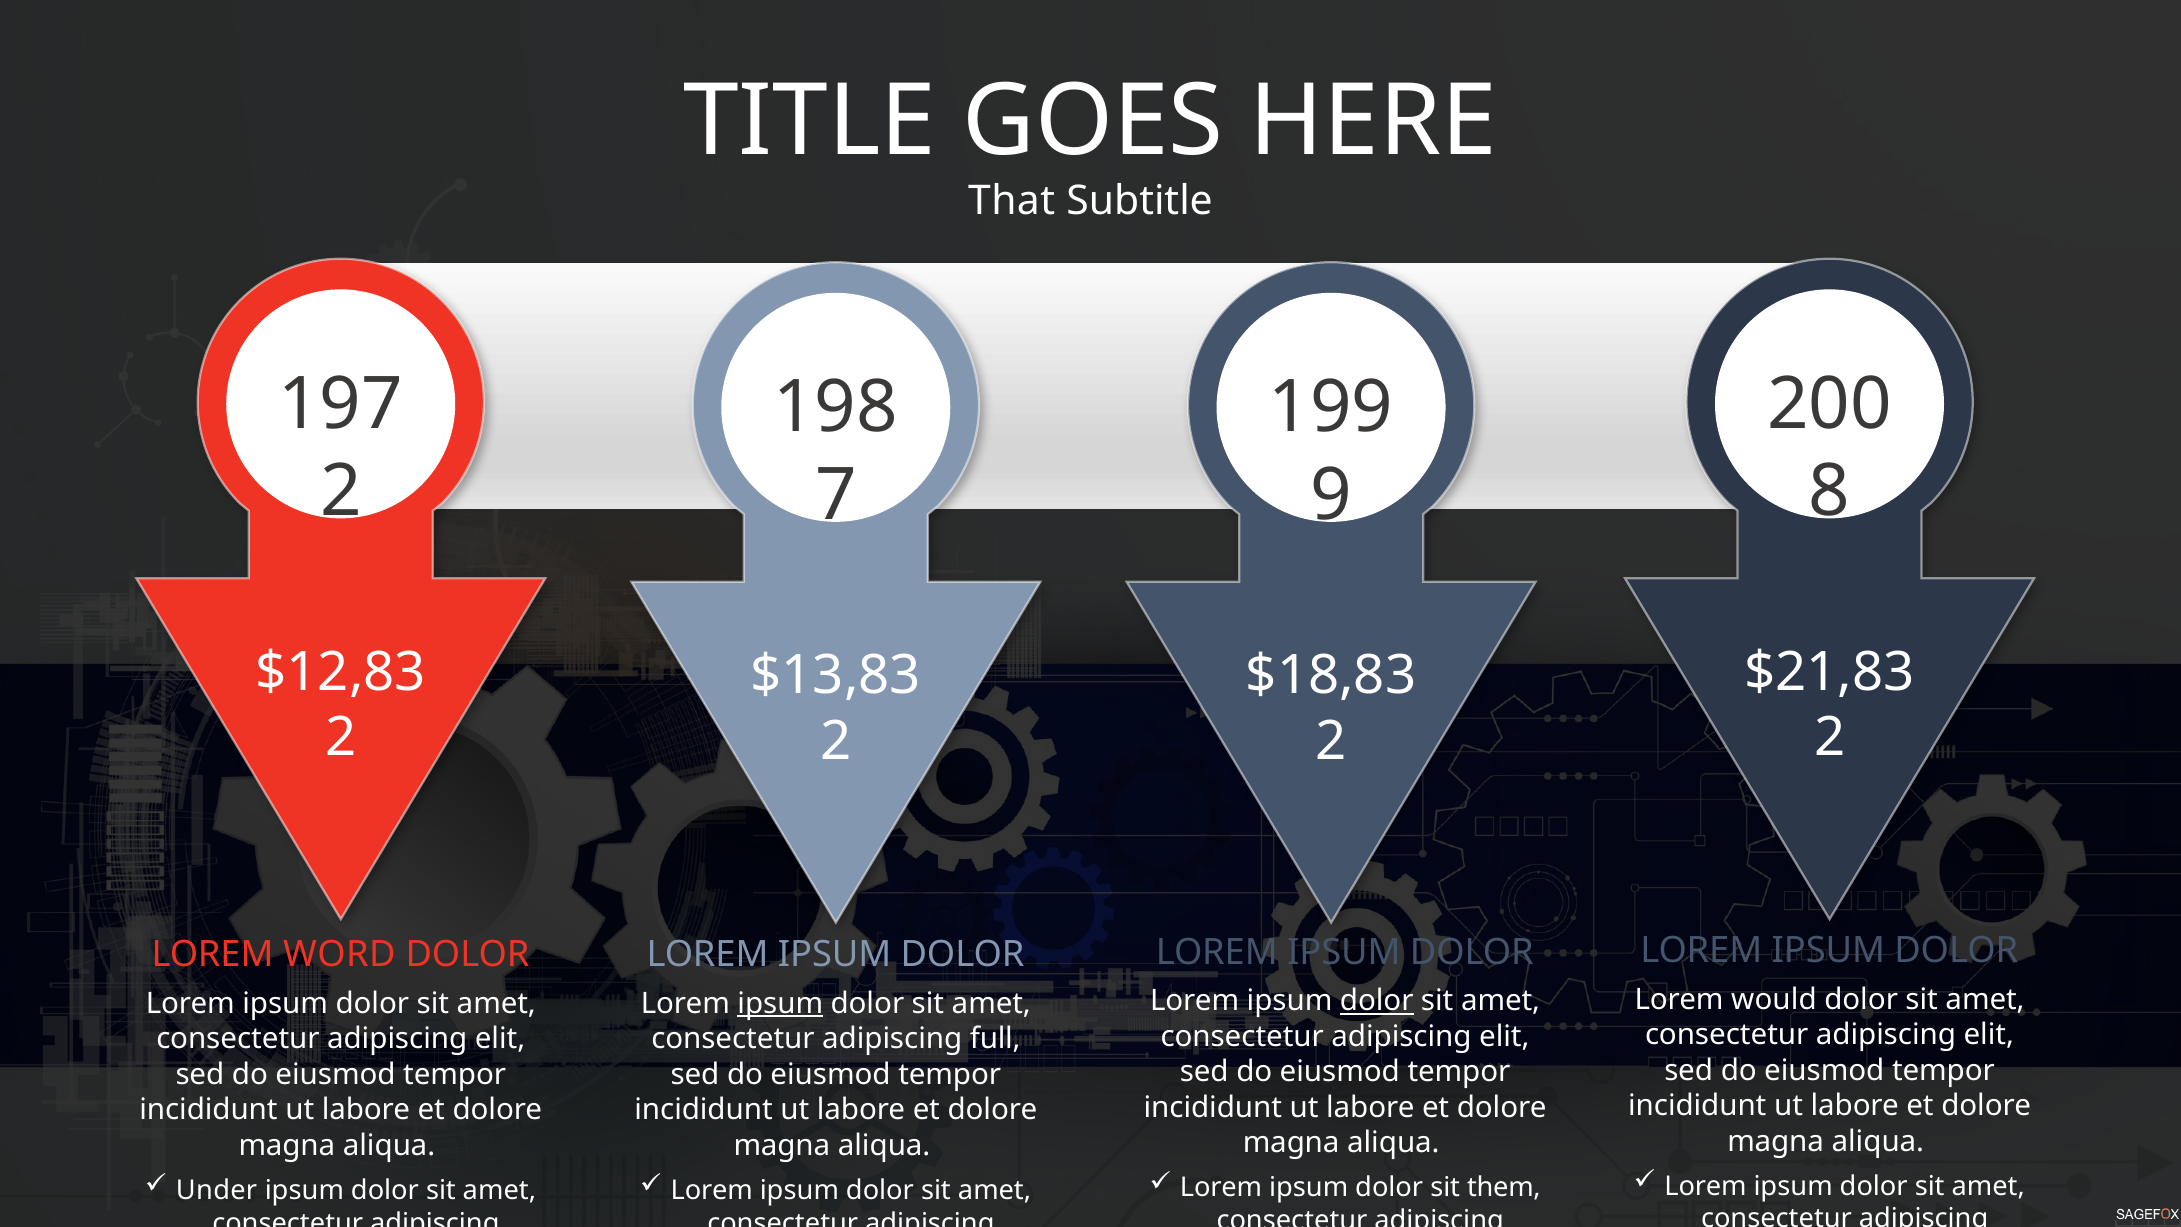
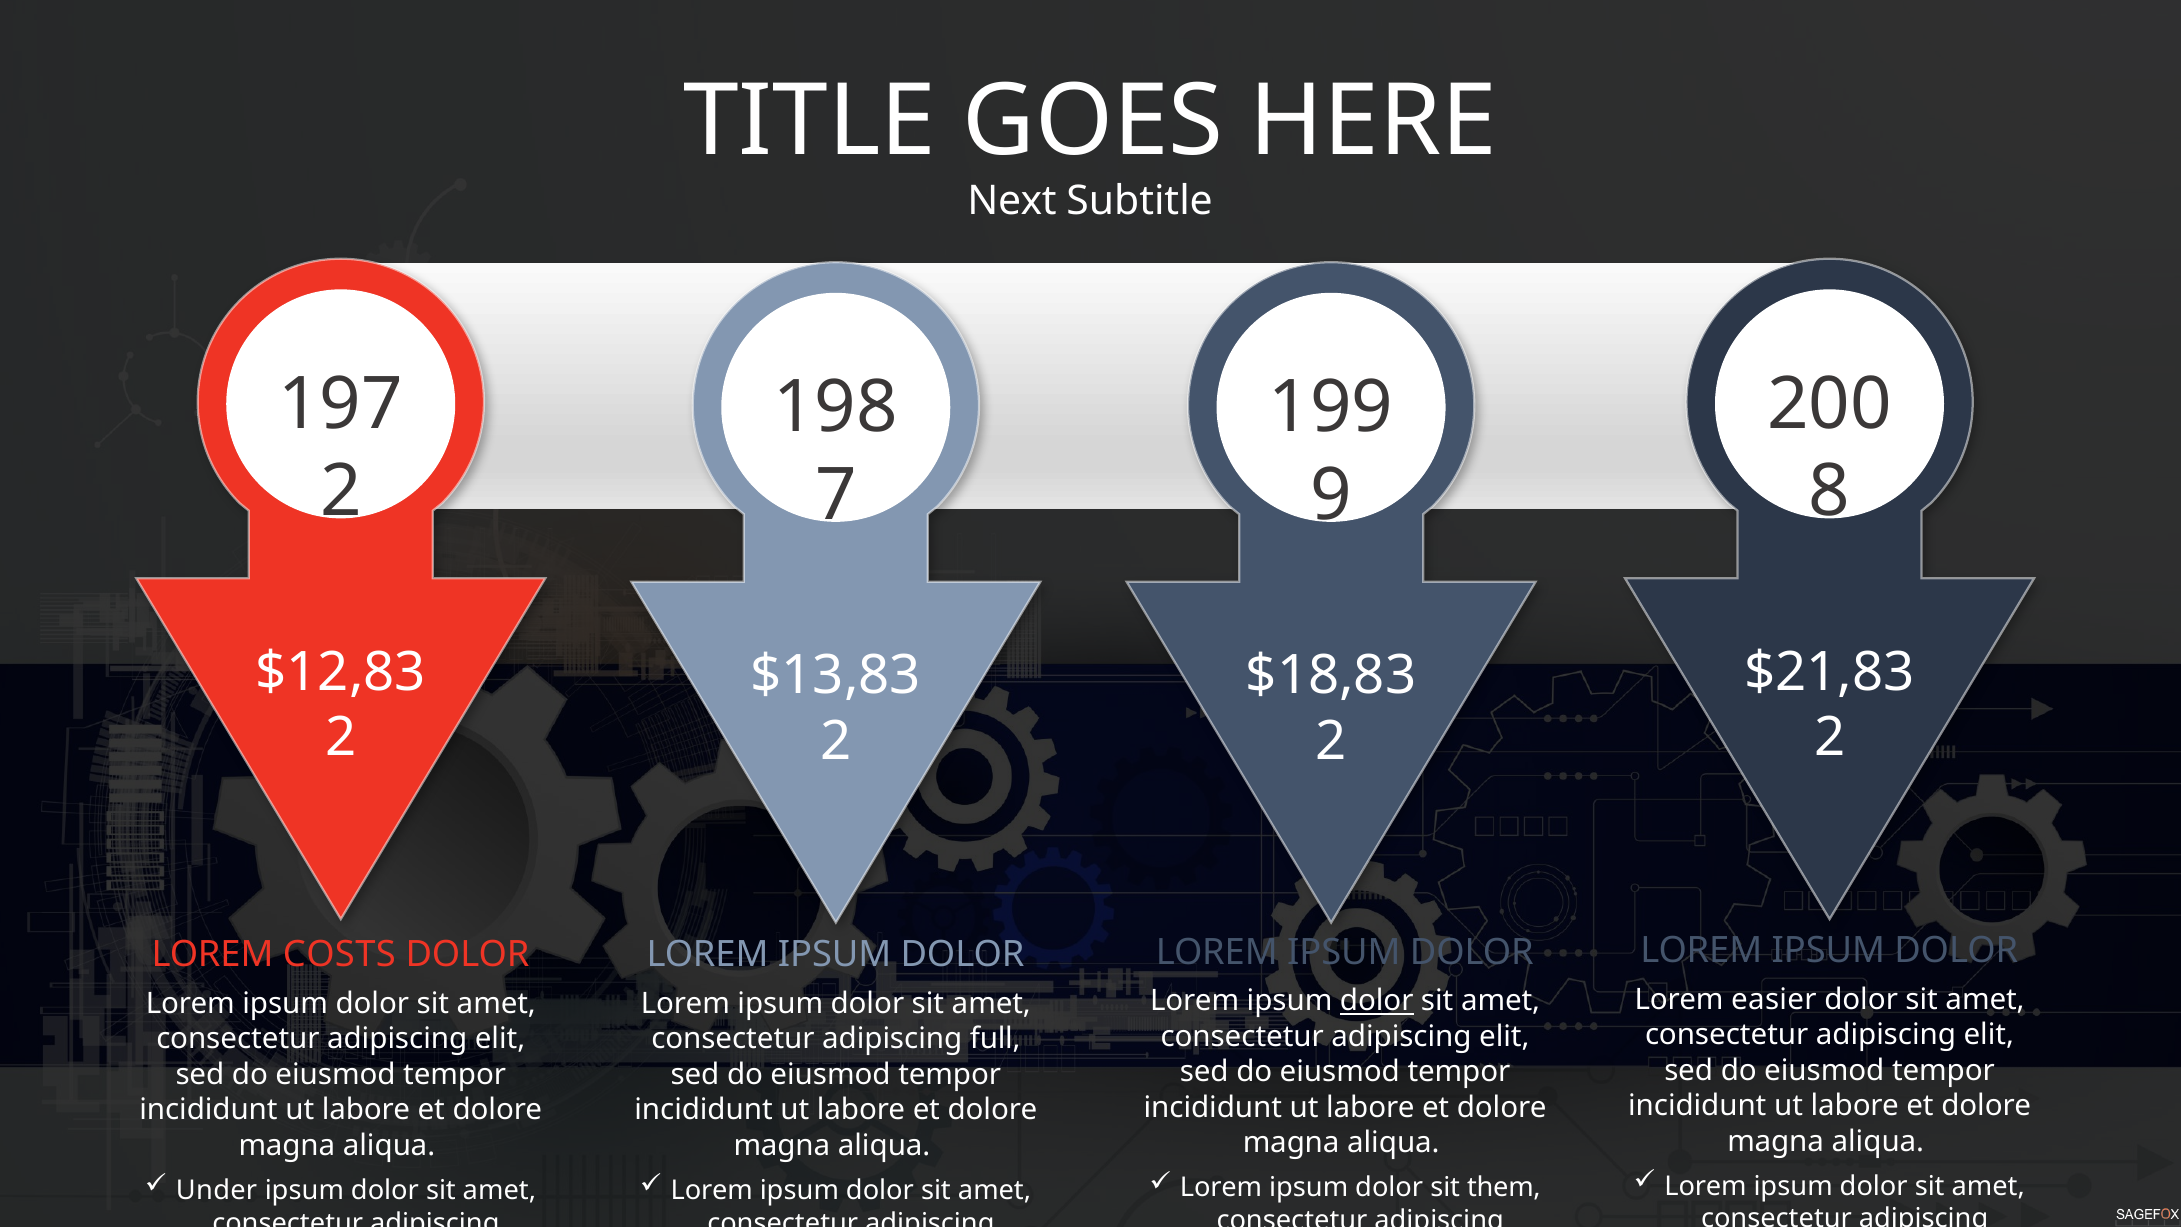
That: That -> Next
WORD: WORD -> COSTS
would: would -> easier
ipsum at (780, 1003) underline: present -> none
